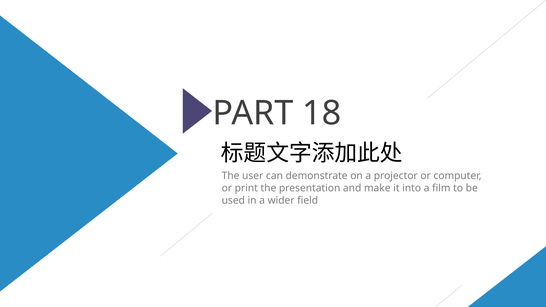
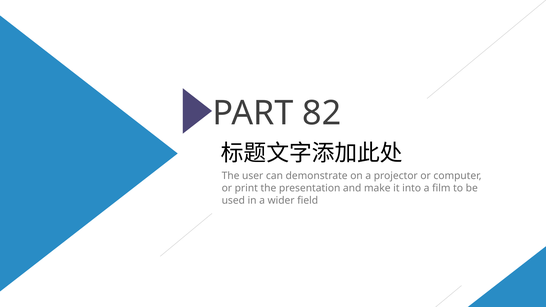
18: 18 -> 82
